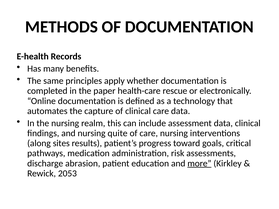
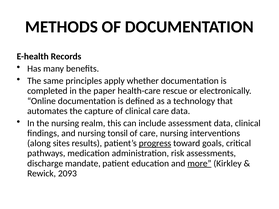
quite: quite -> tonsil
progress underline: none -> present
abrasion: abrasion -> mandate
2053: 2053 -> 2093
